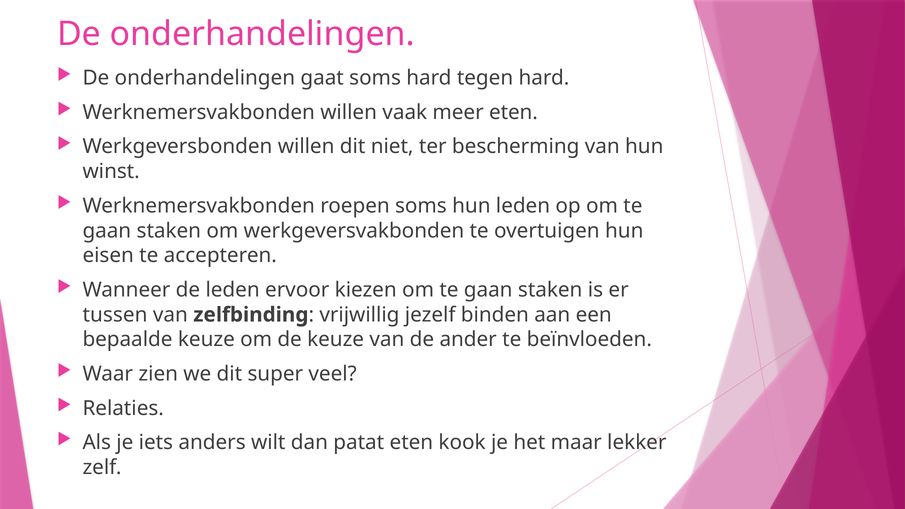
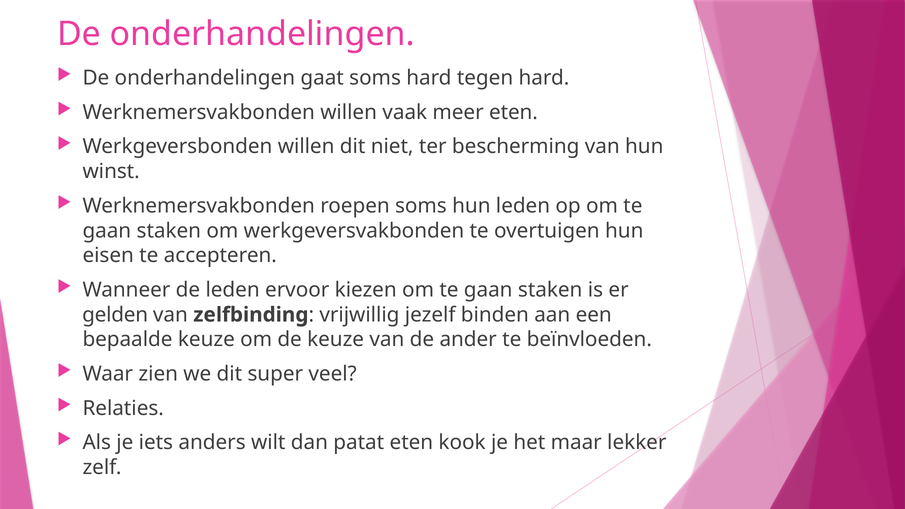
tussen: tussen -> gelden
